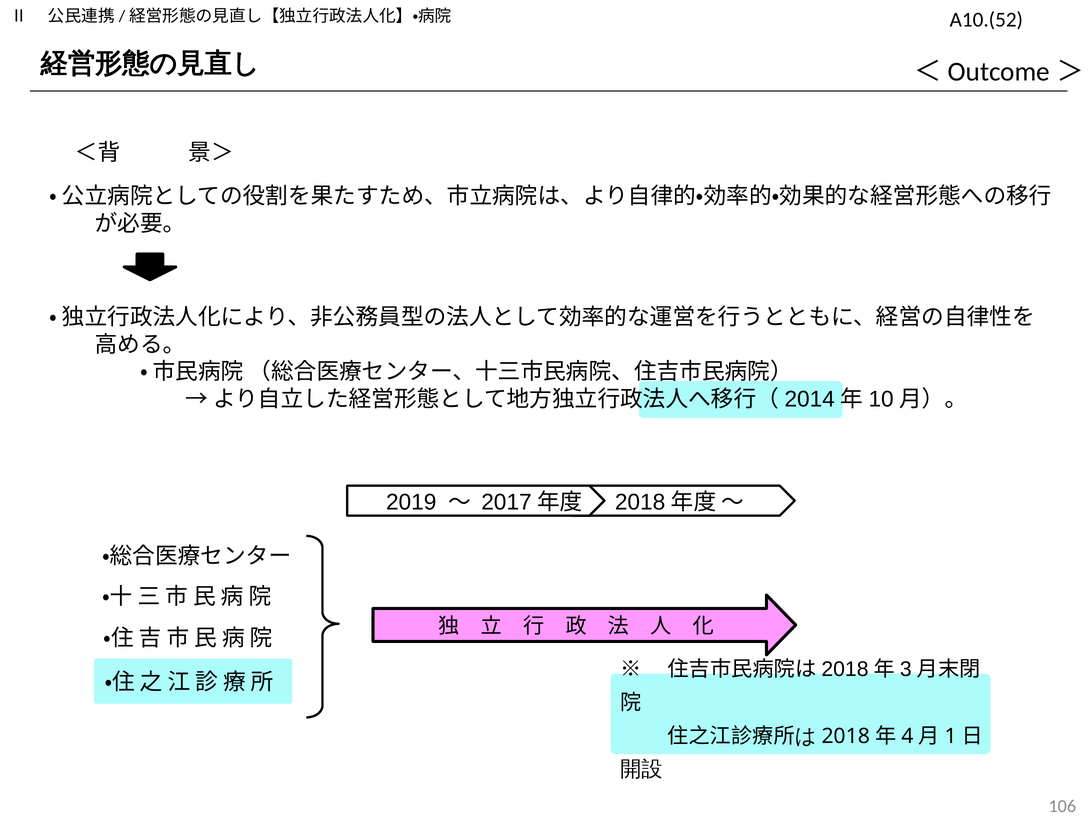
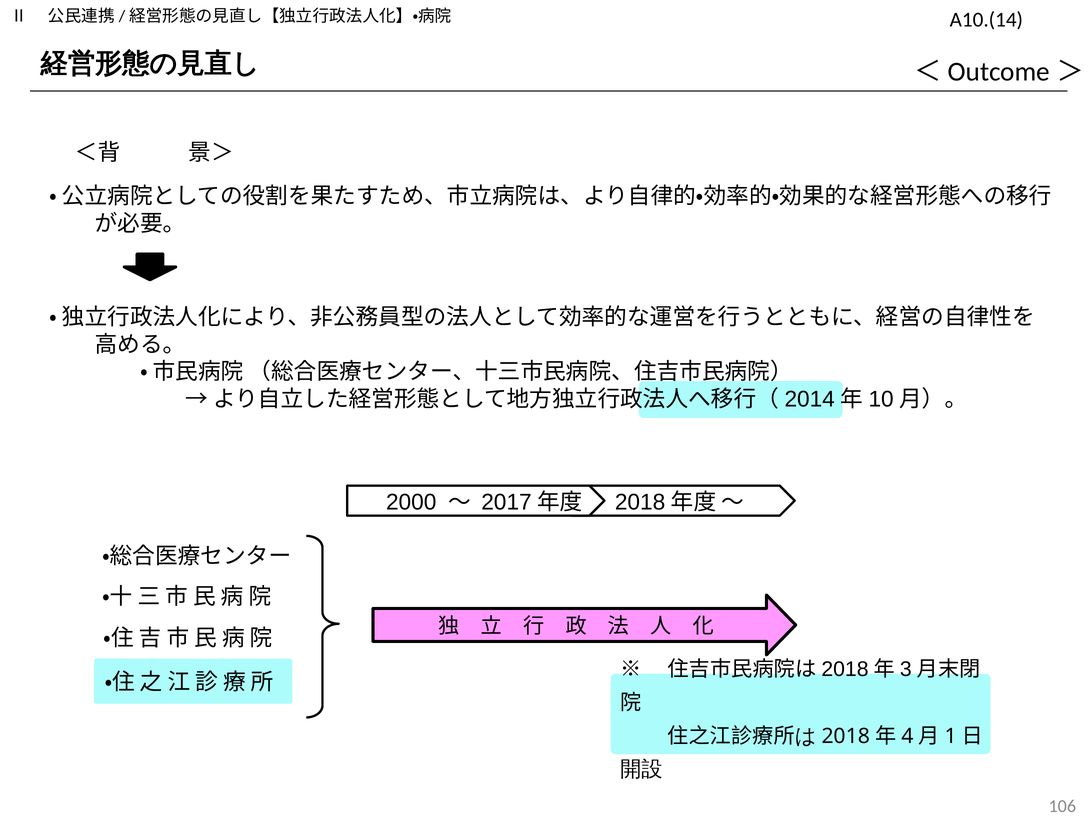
A10.(52: A10.(52 -> A10.(14
2019: 2019 -> 2000
